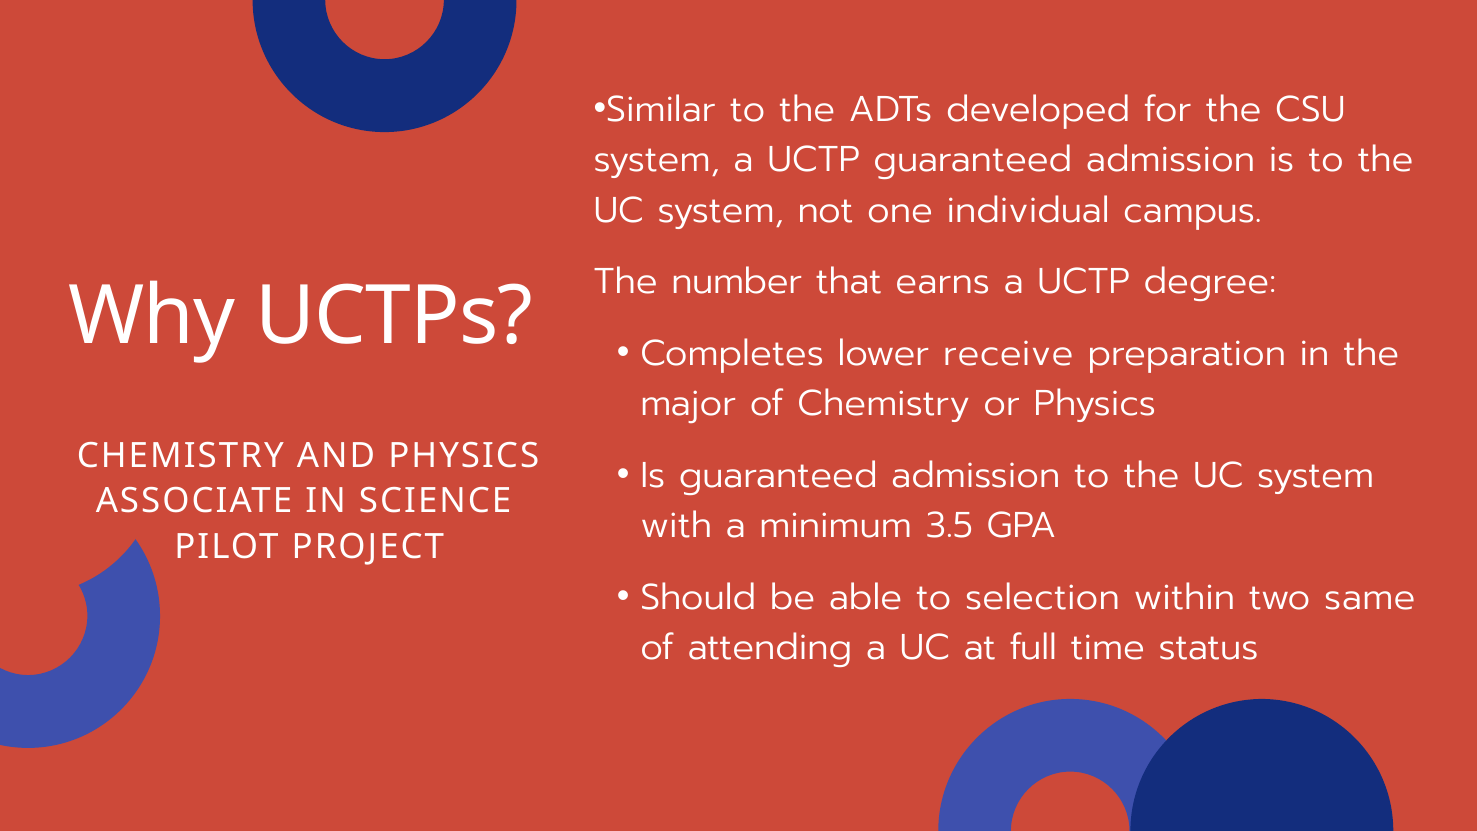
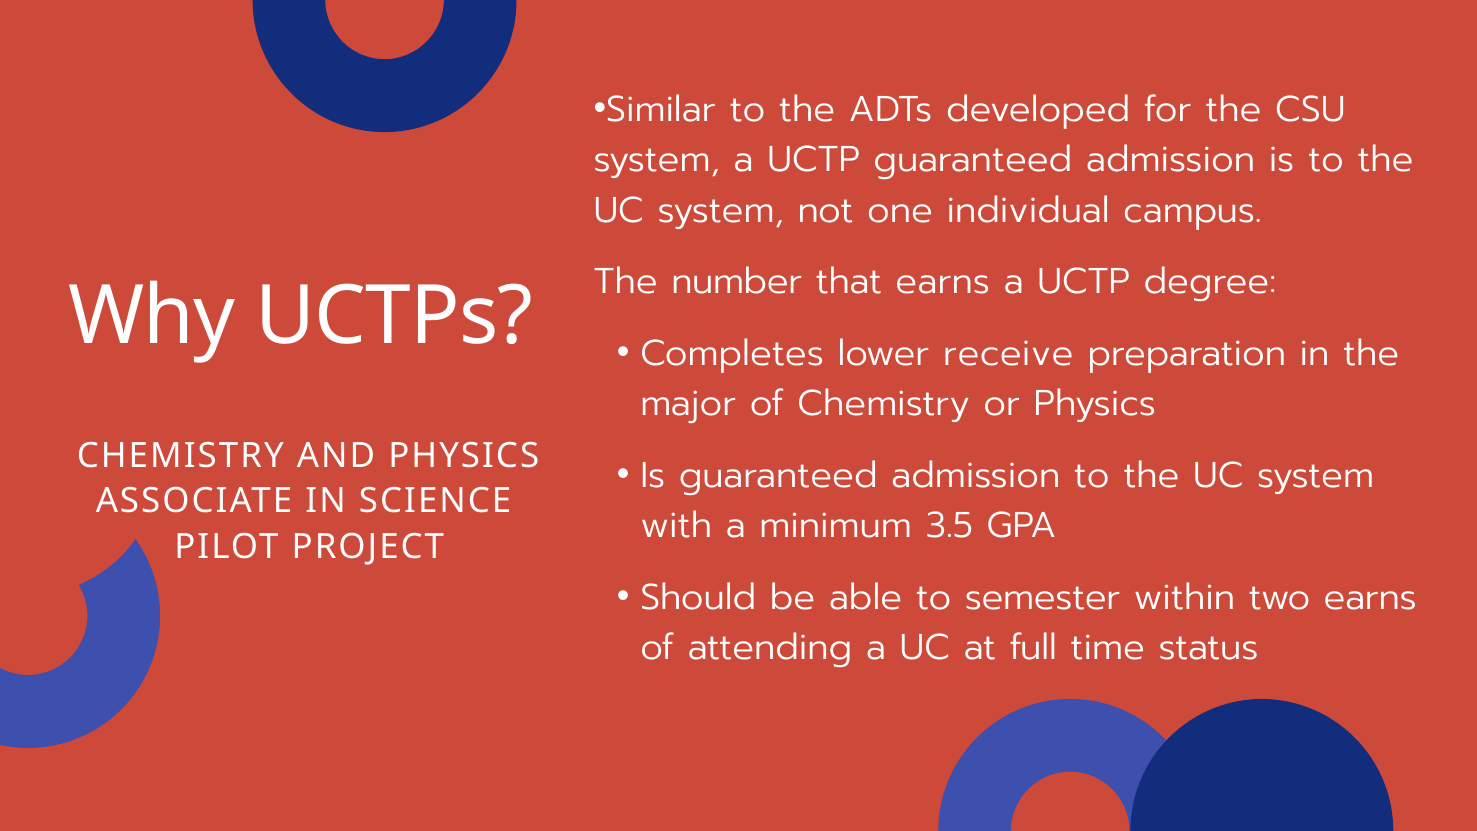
selection: selection -> semester
two same: same -> earns
